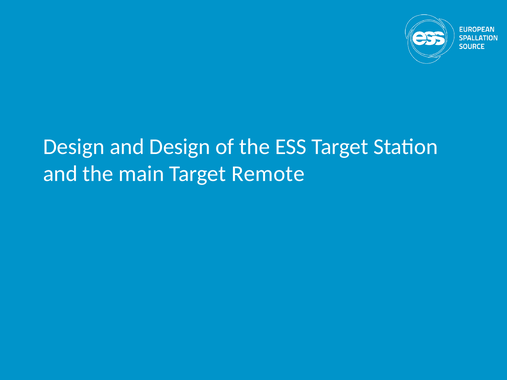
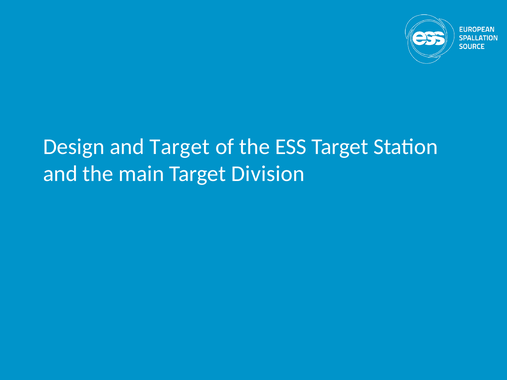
and Design: Design -> Target
Remote: Remote -> Division
